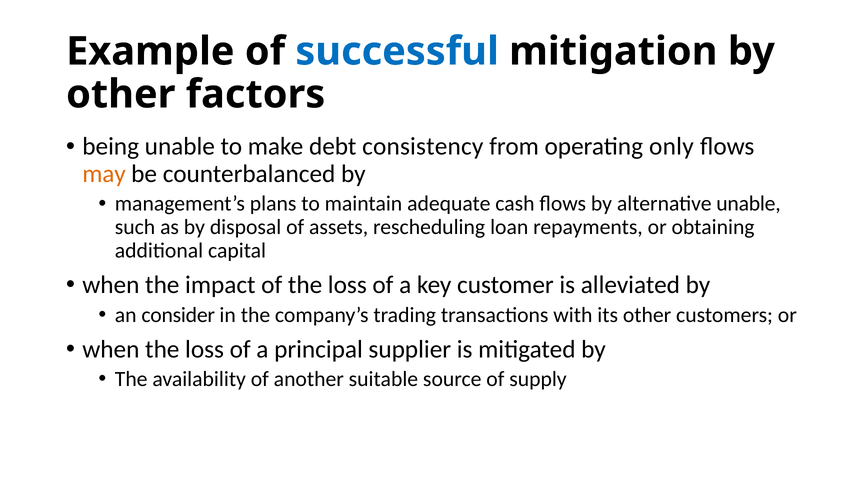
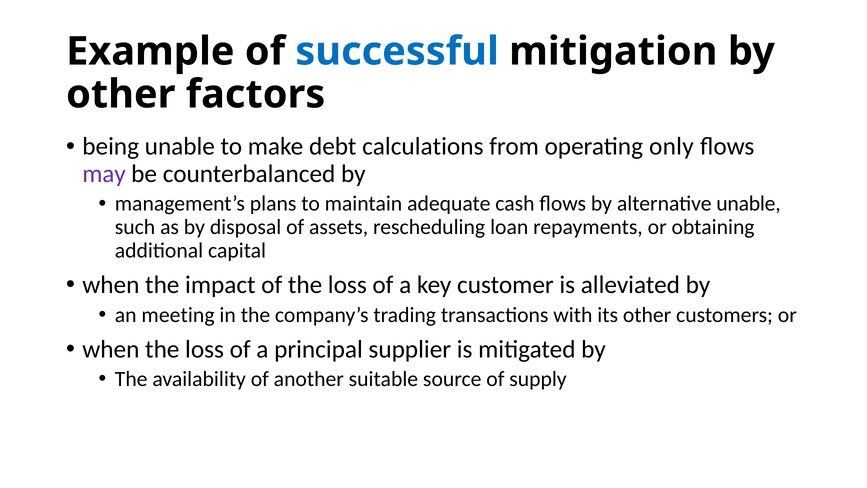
consistency: consistency -> calculations
may colour: orange -> purple
consider: consider -> meeting
